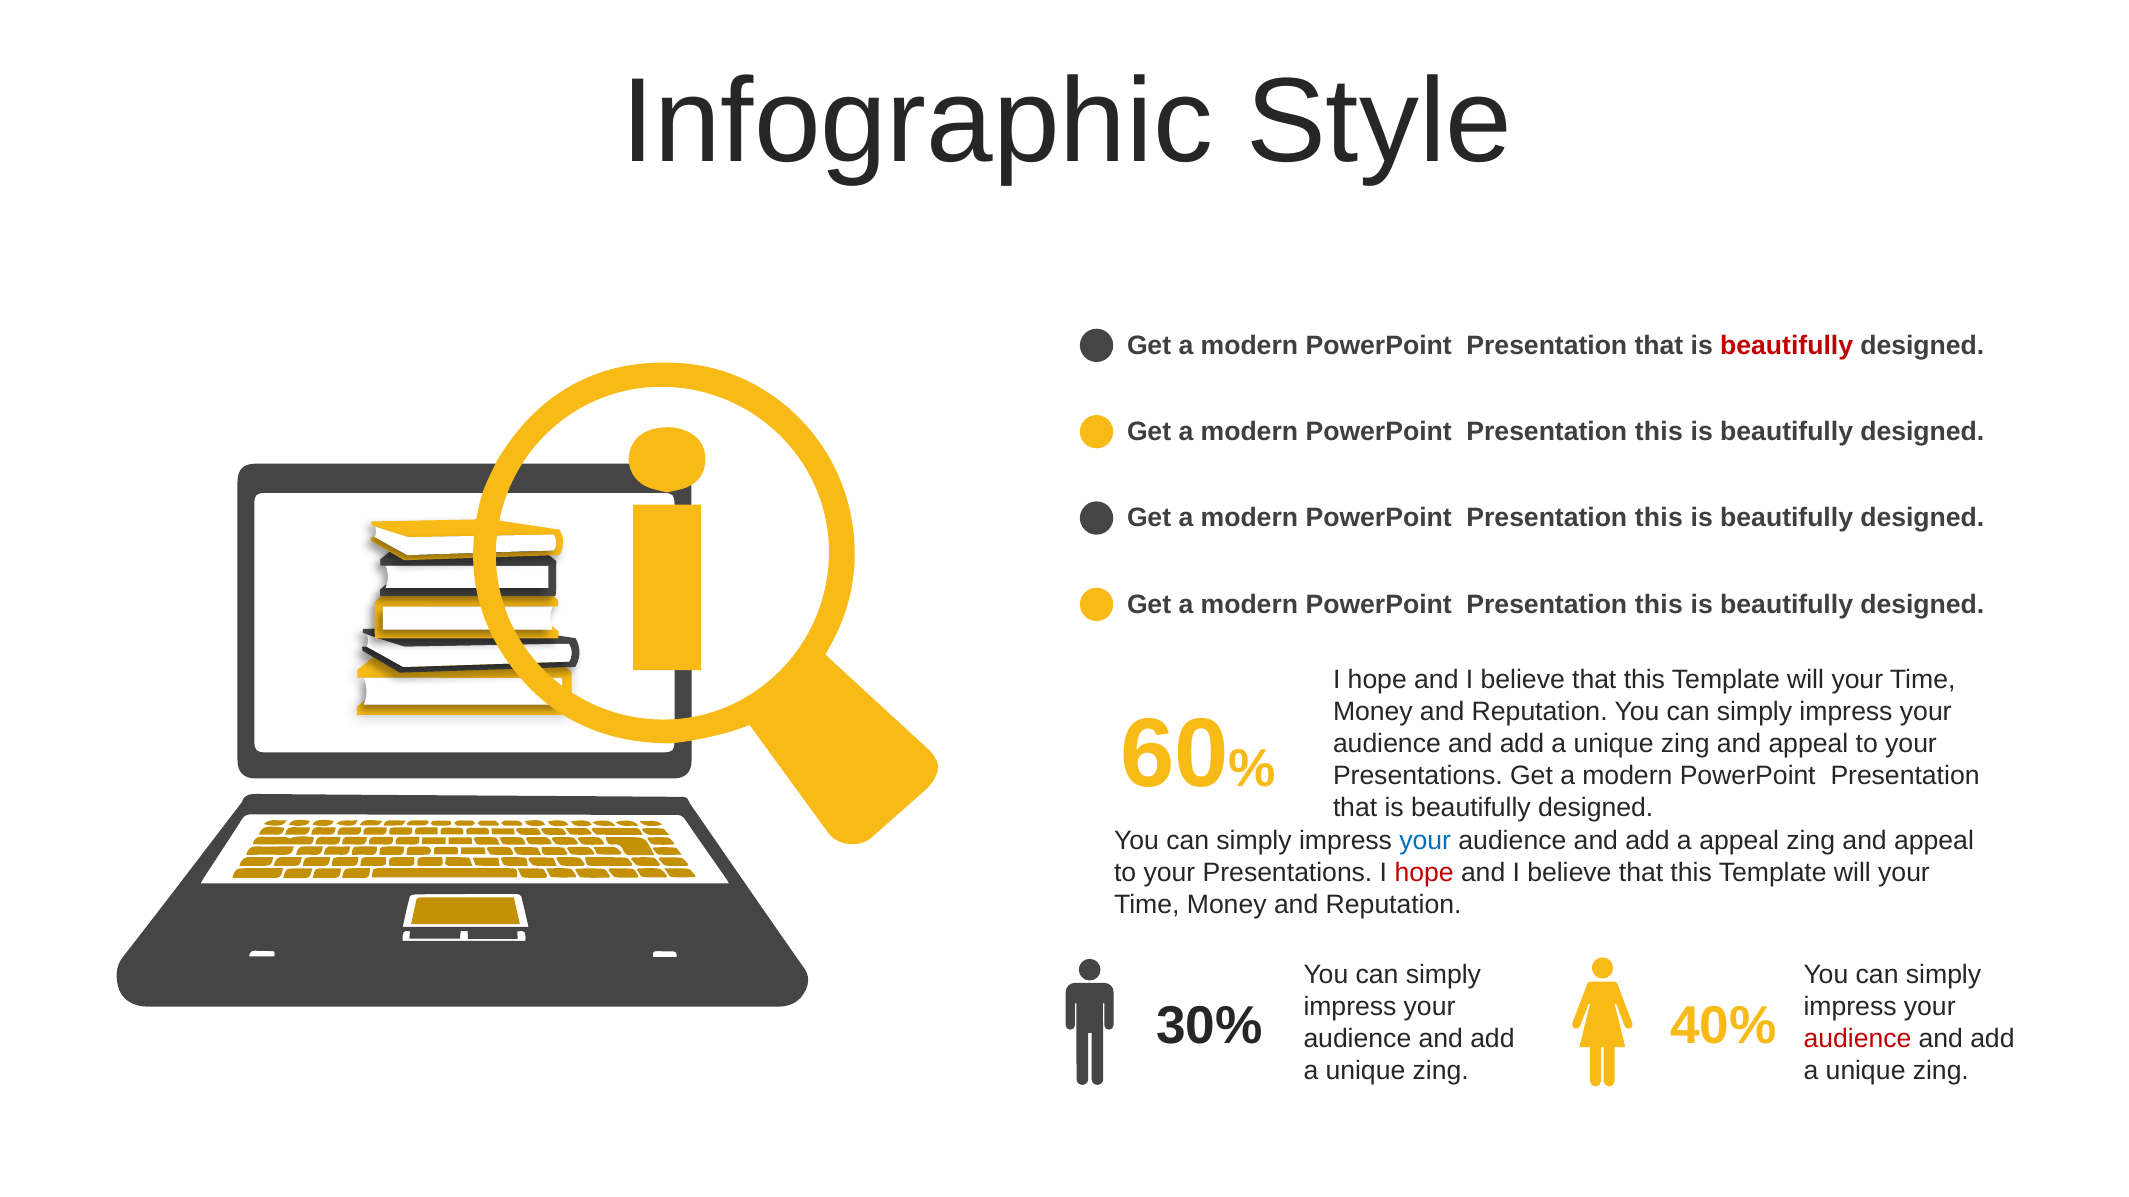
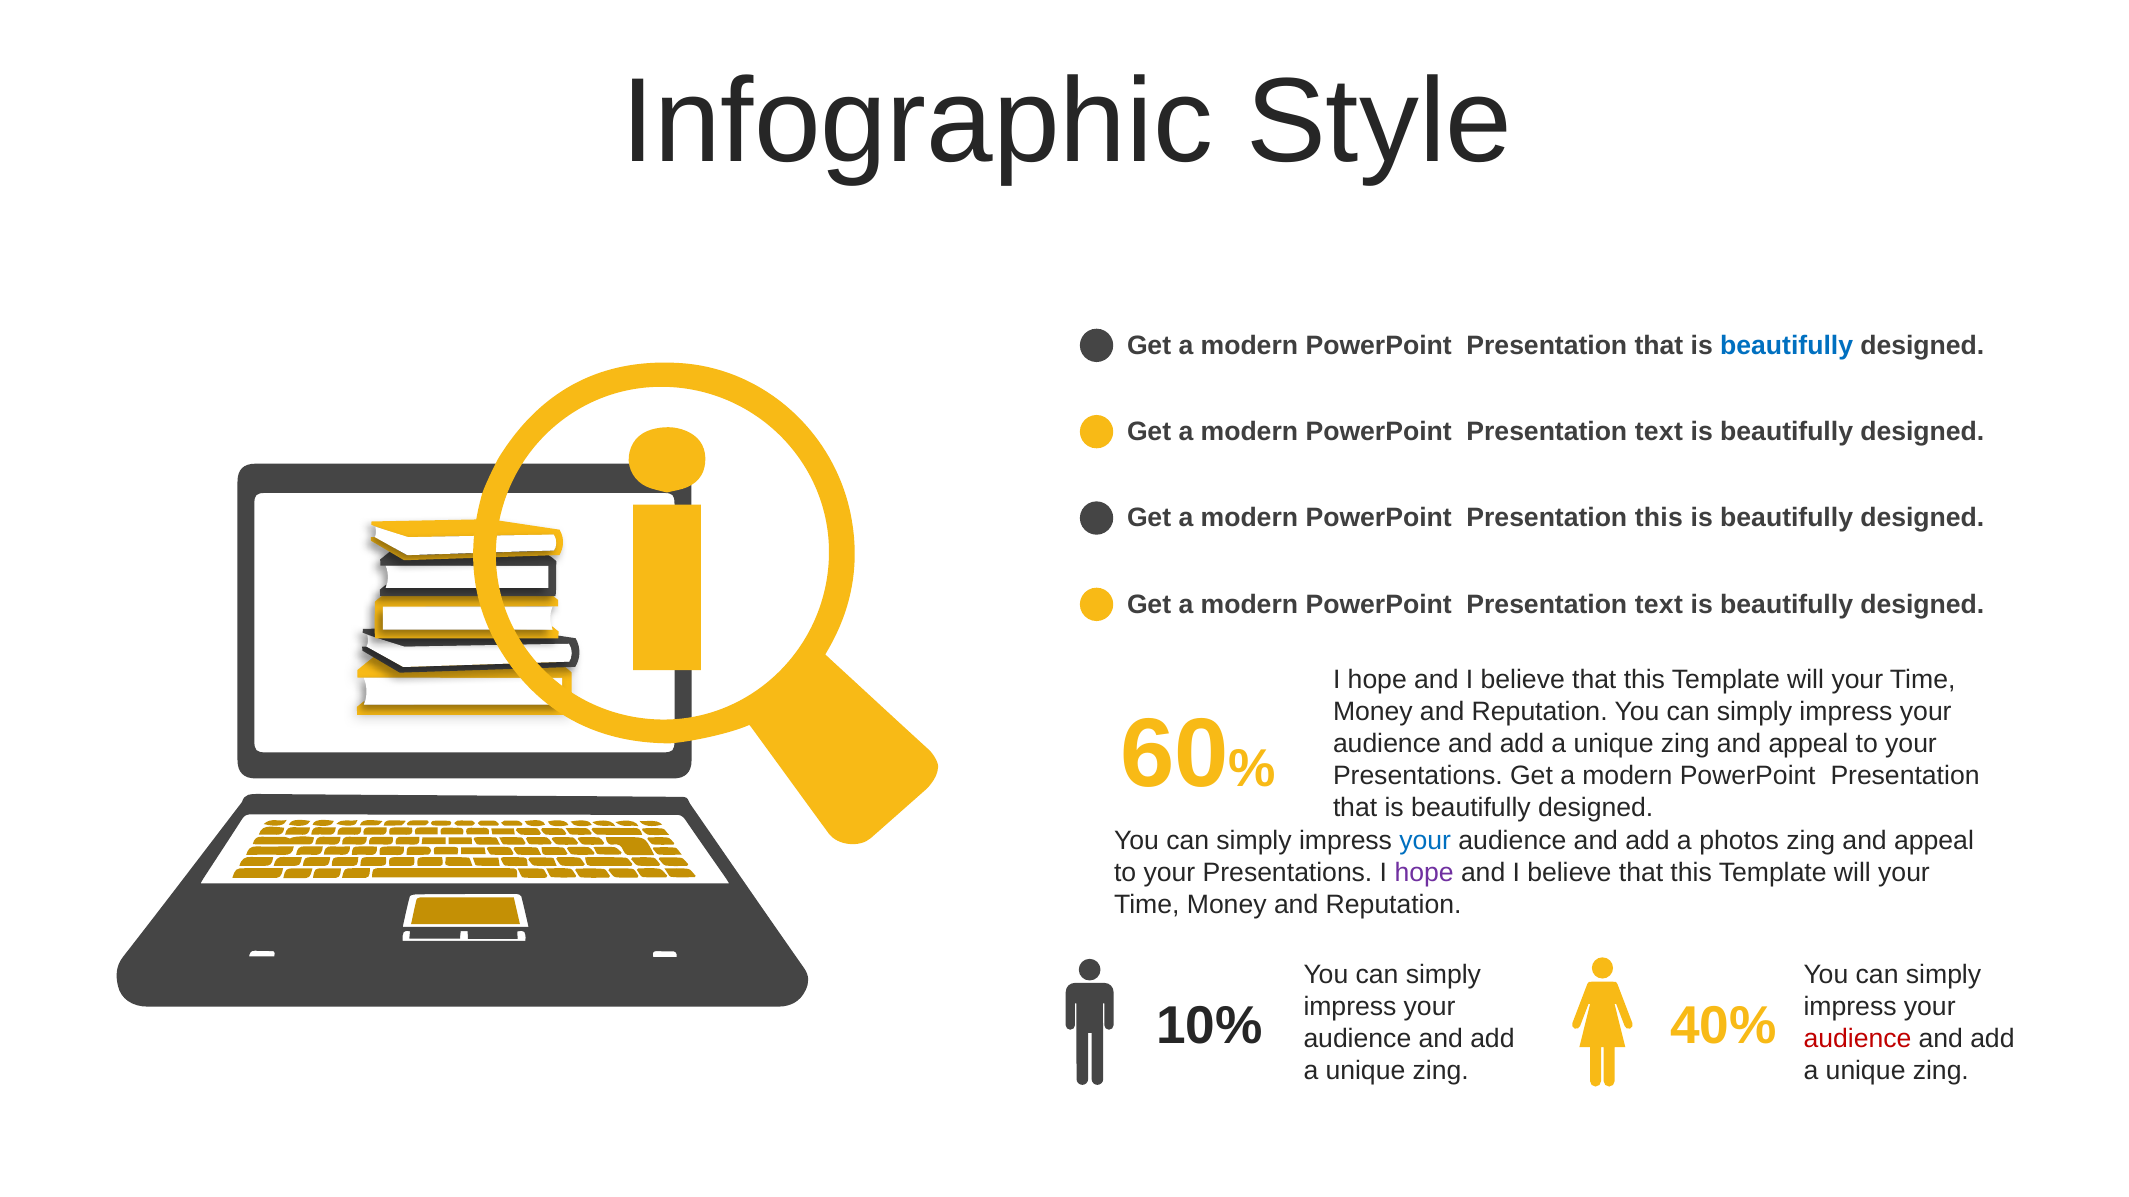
beautifully at (1787, 346) colour: red -> blue
this at (1659, 432): this -> text
this at (1659, 605): this -> text
a appeal: appeal -> photos
hope at (1424, 873) colour: red -> purple
30%: 30% -> 10%
